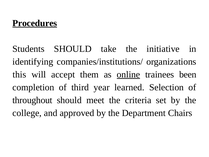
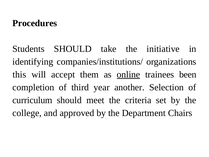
Procedures underline: present -> none
learned: learned -> another
throughout: throughout -> curriculum
